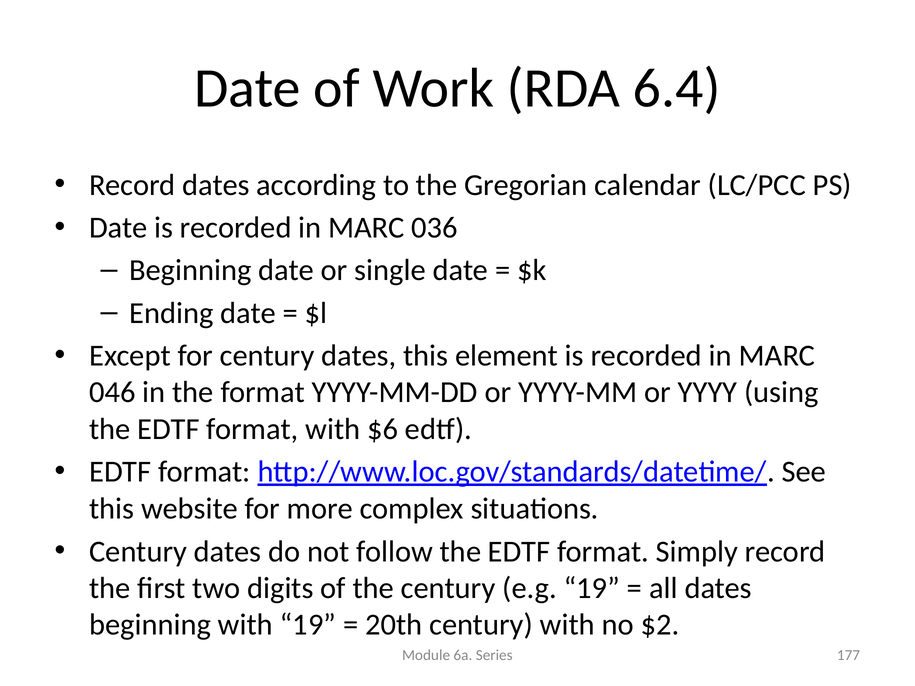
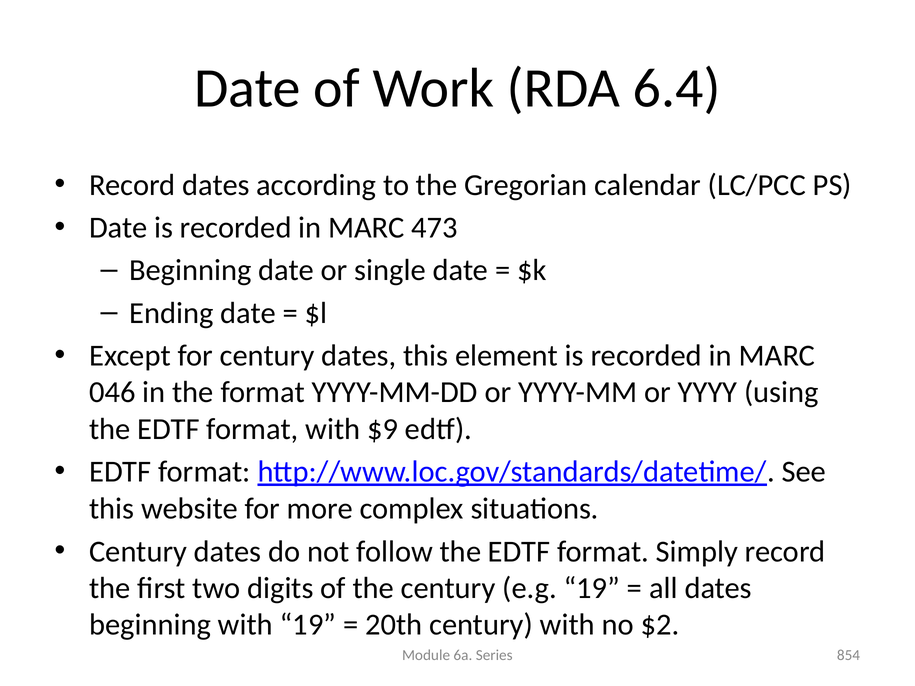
036: 036 -> 473
$6: $6 -> $9
177: 177 -> 854
